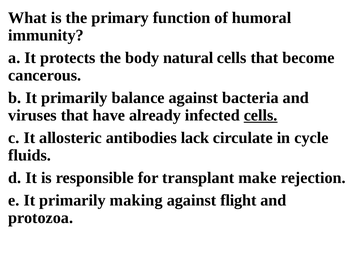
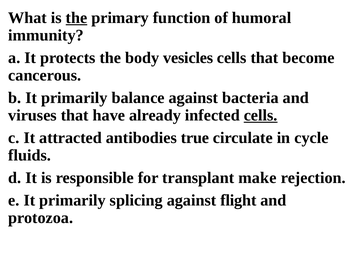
the at (76, 18) underline: none -> present
natural: natural -> vesicles
allosteric: allosteric -> attracted
lack: lack -> true
making: making -> splicing
